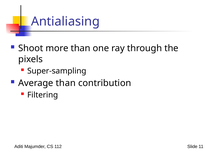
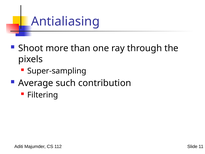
Average than: than -> such
